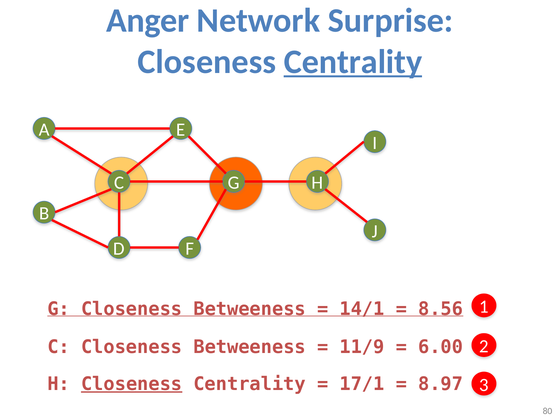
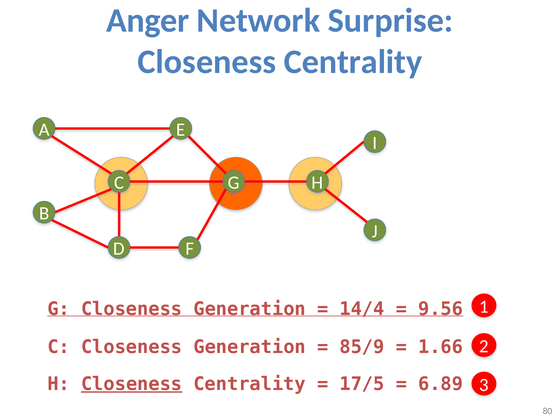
Centrality at (353, 62) underline: present -> none
G Closeness Betweeness: Betweeness -> Generation
14/1: 14/1 -> 14/4
8.56: 8.56 -> 9.56
C Closeness Betweeness: Betweeness -> Generation
11/9: 11/9 -> 85/9
6.00: 6.00 -> 1.66
17/1: 17/1 -> 17/5
8.97: 8.97 -> 6.89
